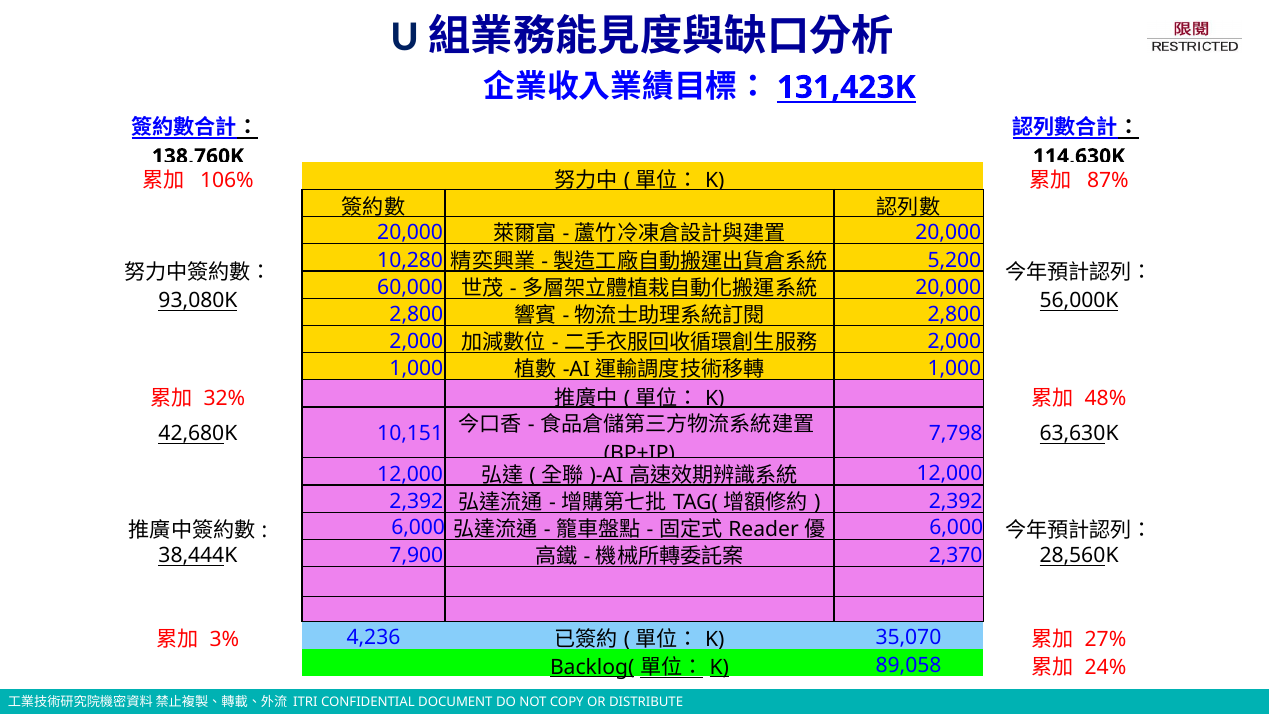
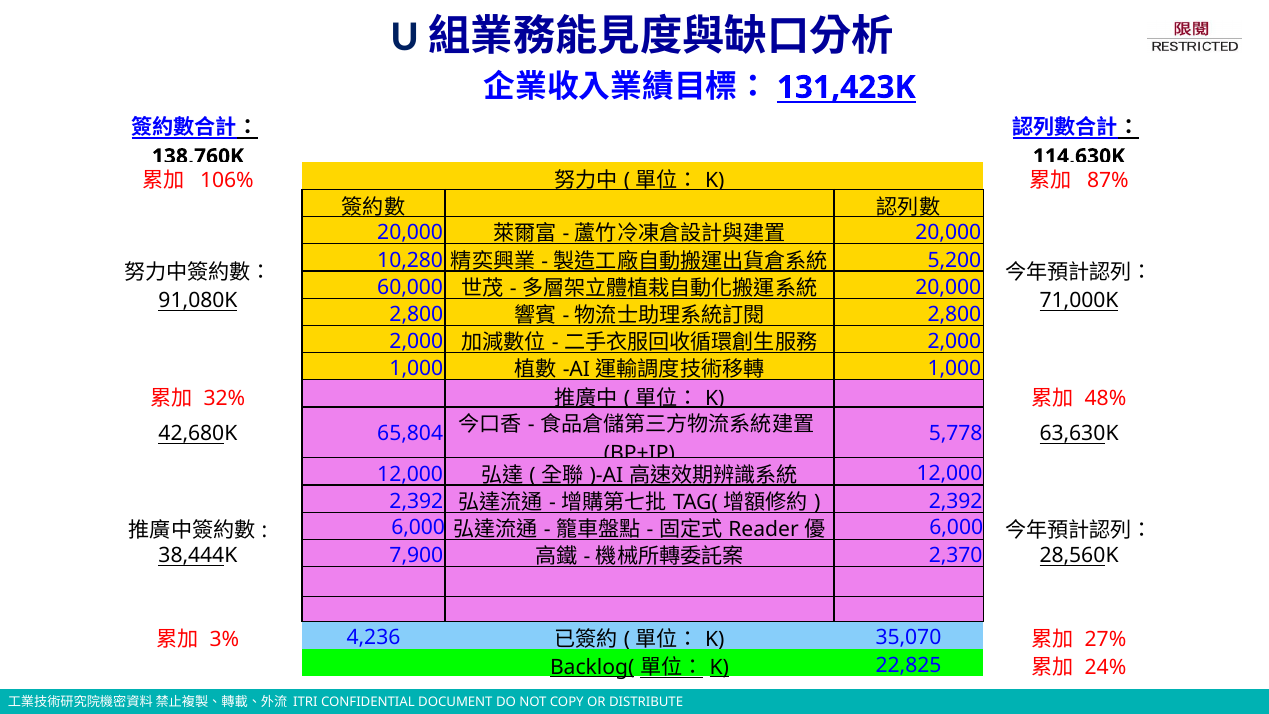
93,080K: 93,080K -> 91,080K
56,000K: 56,000K -> 71,000K
10,151: 10,151 -> 65,804
7,798: 7,798 -> 5,778
89,058: 89,058 -> 22,825
